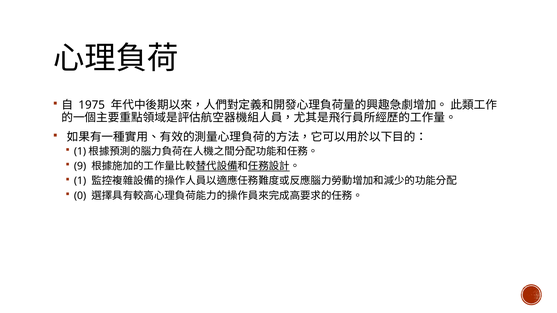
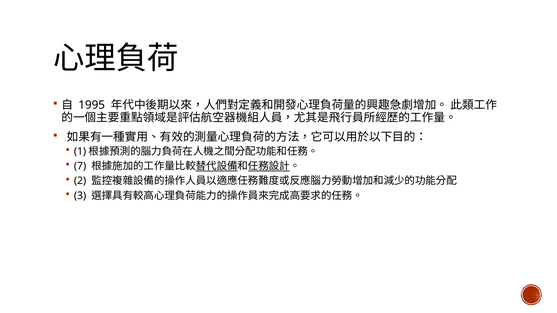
1975: 1975 -> 1995
9: 9 -> 7
1: 1 -> 2
0: 0 -> 3
